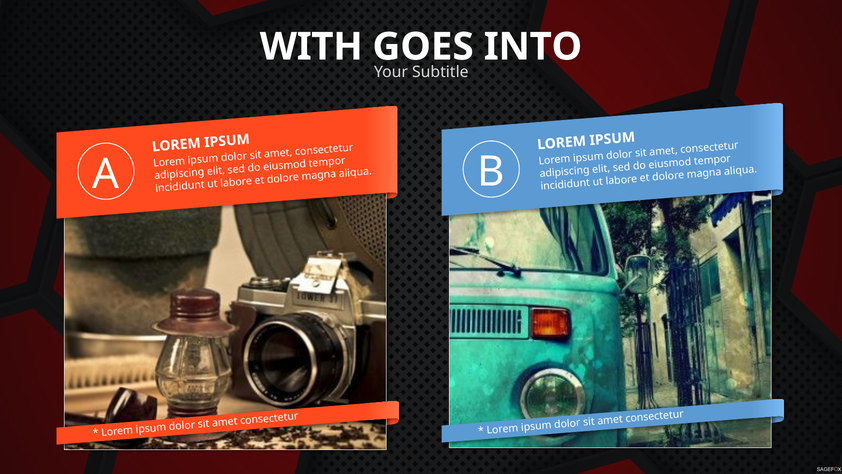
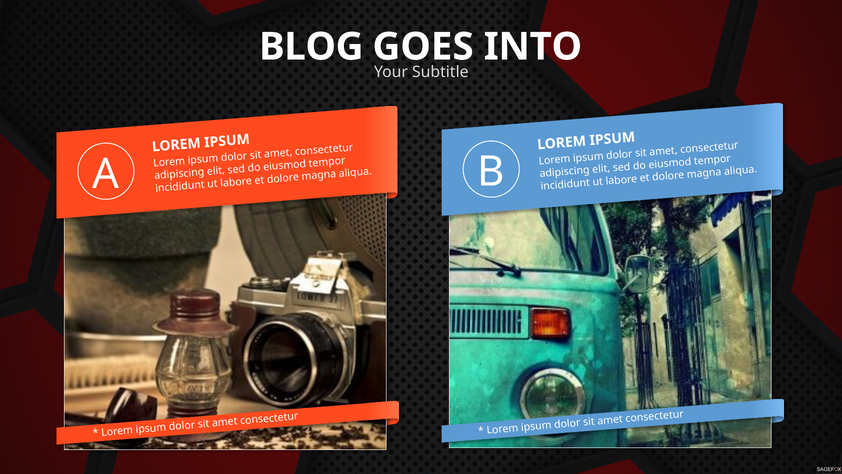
WITH: WITH -> BLOG
